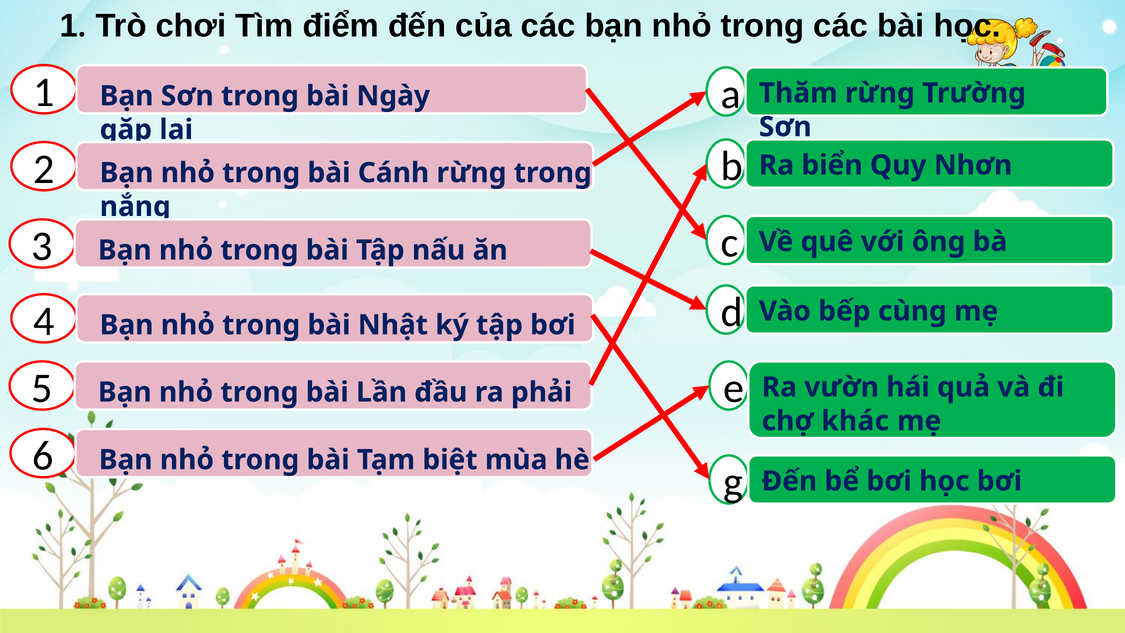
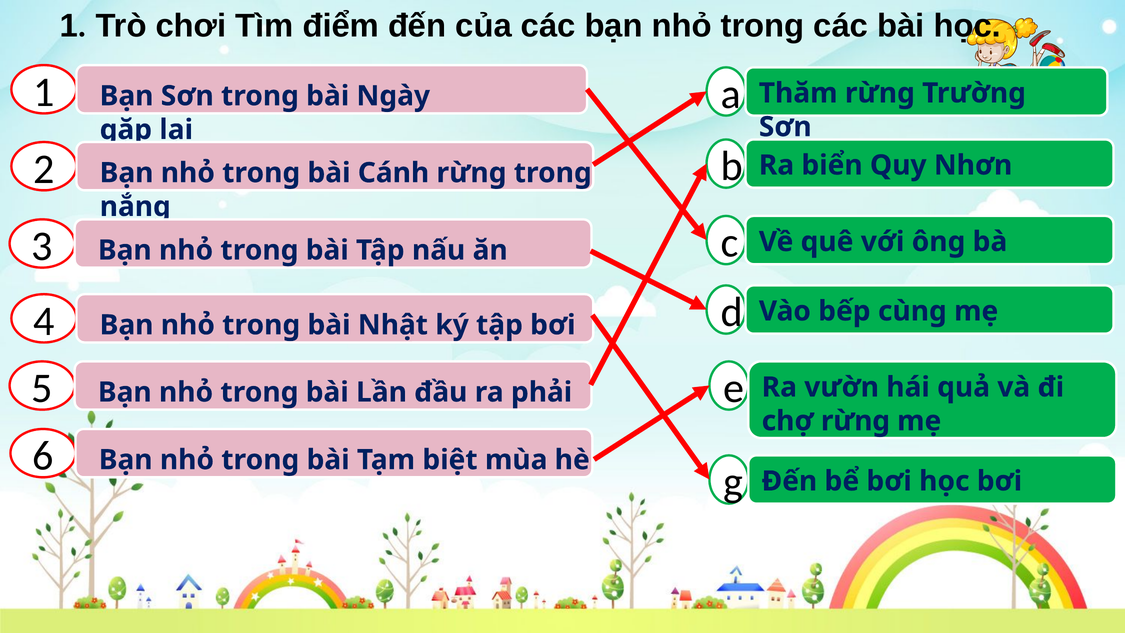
chợ khác: khác -> rừng
